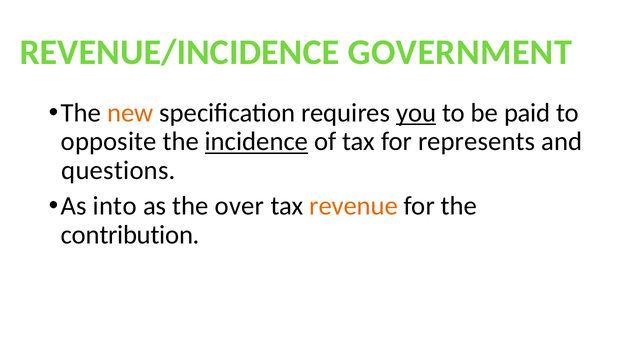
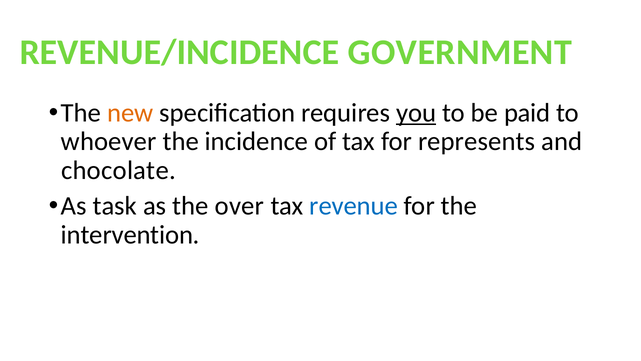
opposite: opposite -> whoever
incidence underline: present -> none
questions: questions -> chocolate
into: into -> task
revenue colour: orange -> blue
contribution: contribution -> intervention
